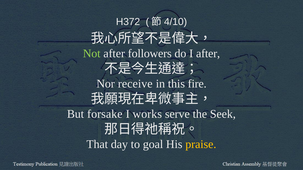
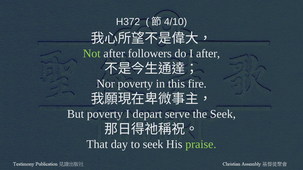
Nor receive: receive -> poverty
But forsake: forsake -> poverty
works: works -> depart
to goal: goal -> seek
praise colour: yellow -> light green
